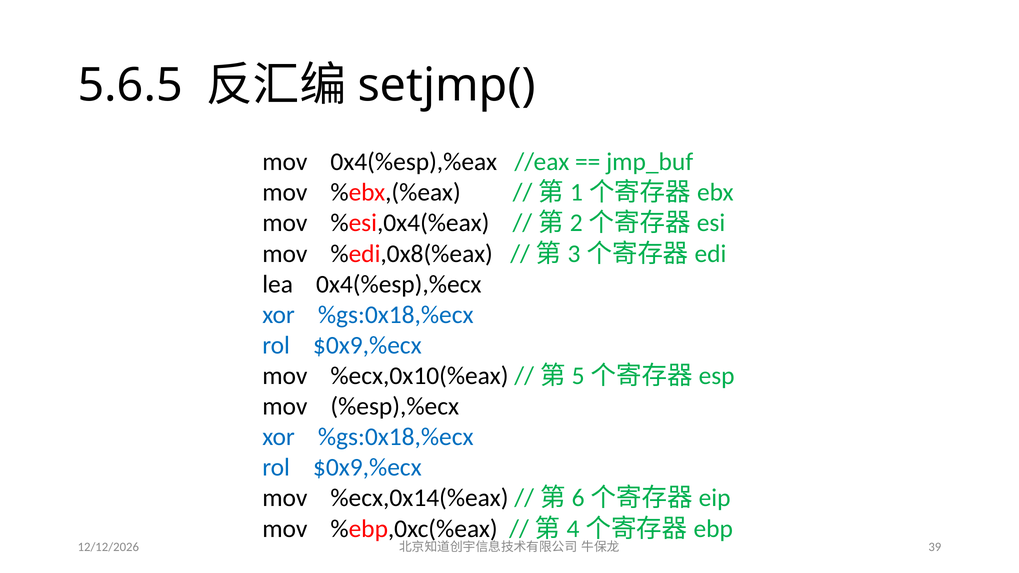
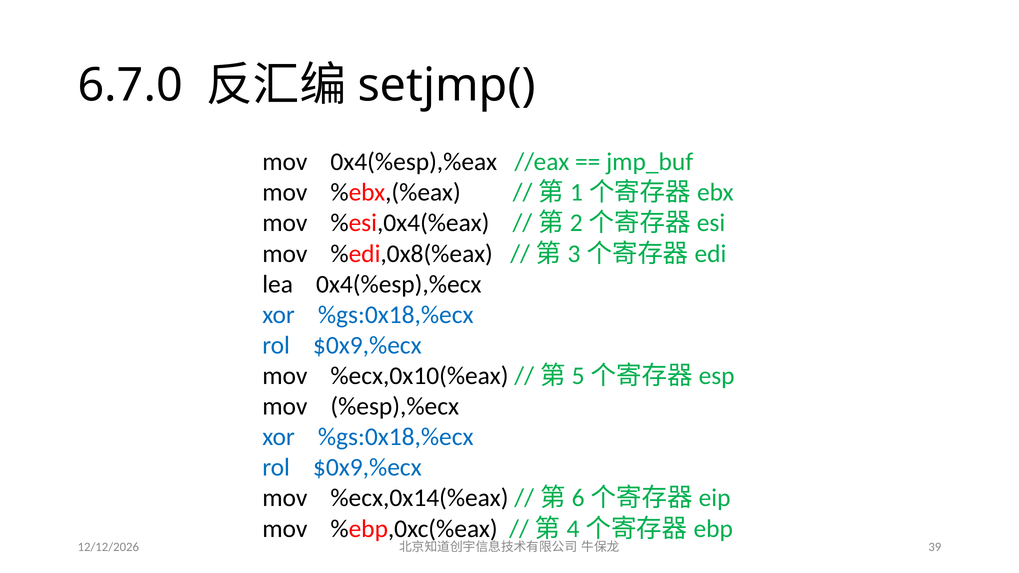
5.6.5: 5.6.5 -> 6.7.0
